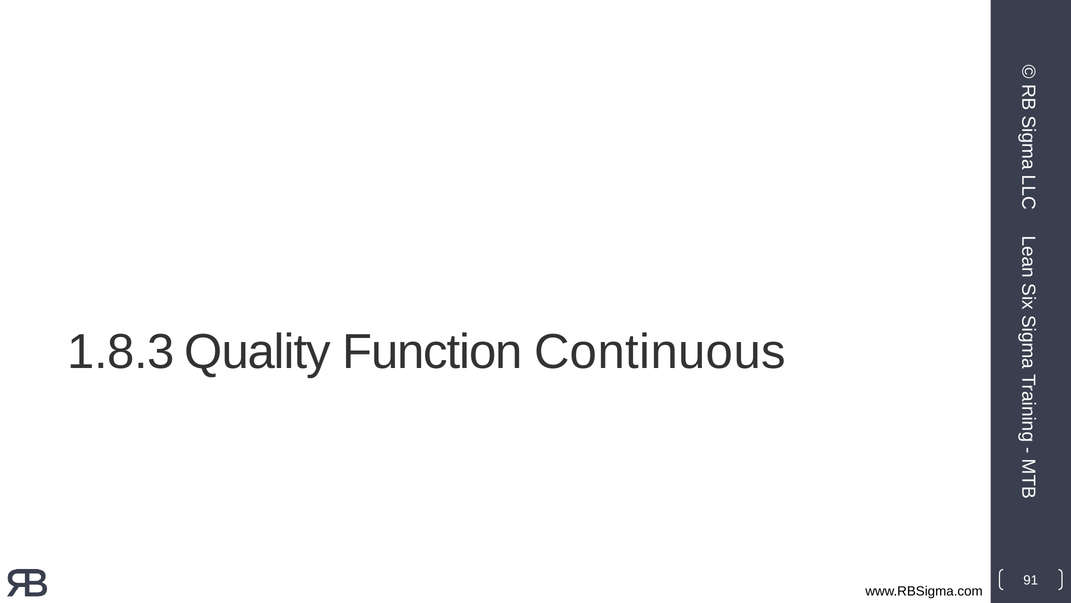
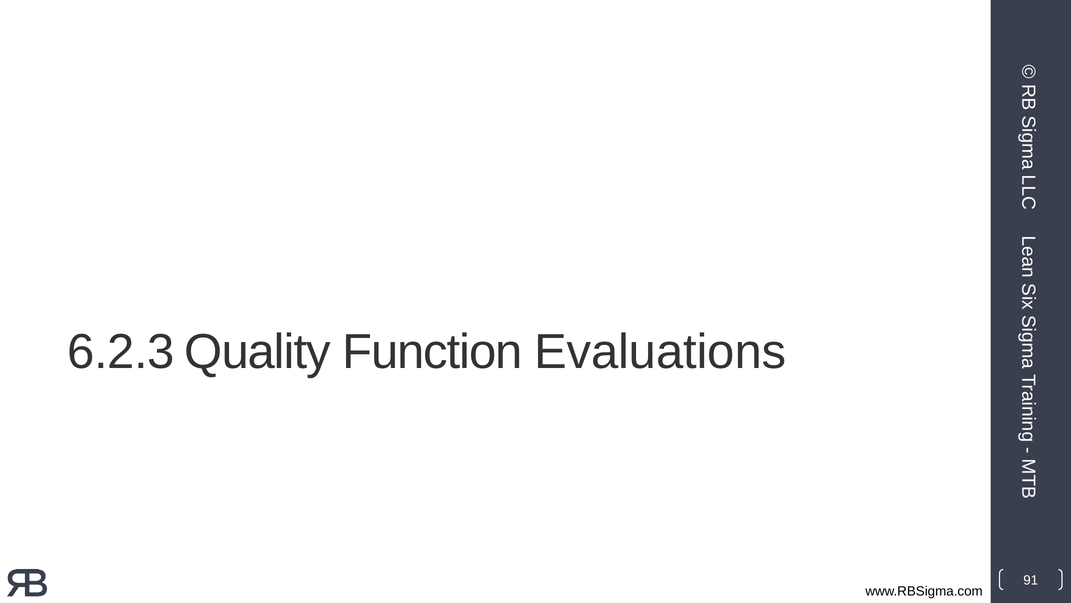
1.8.3: 1.8.3 -> 6.2.3
Continuous: Continuous -> Evaluations
